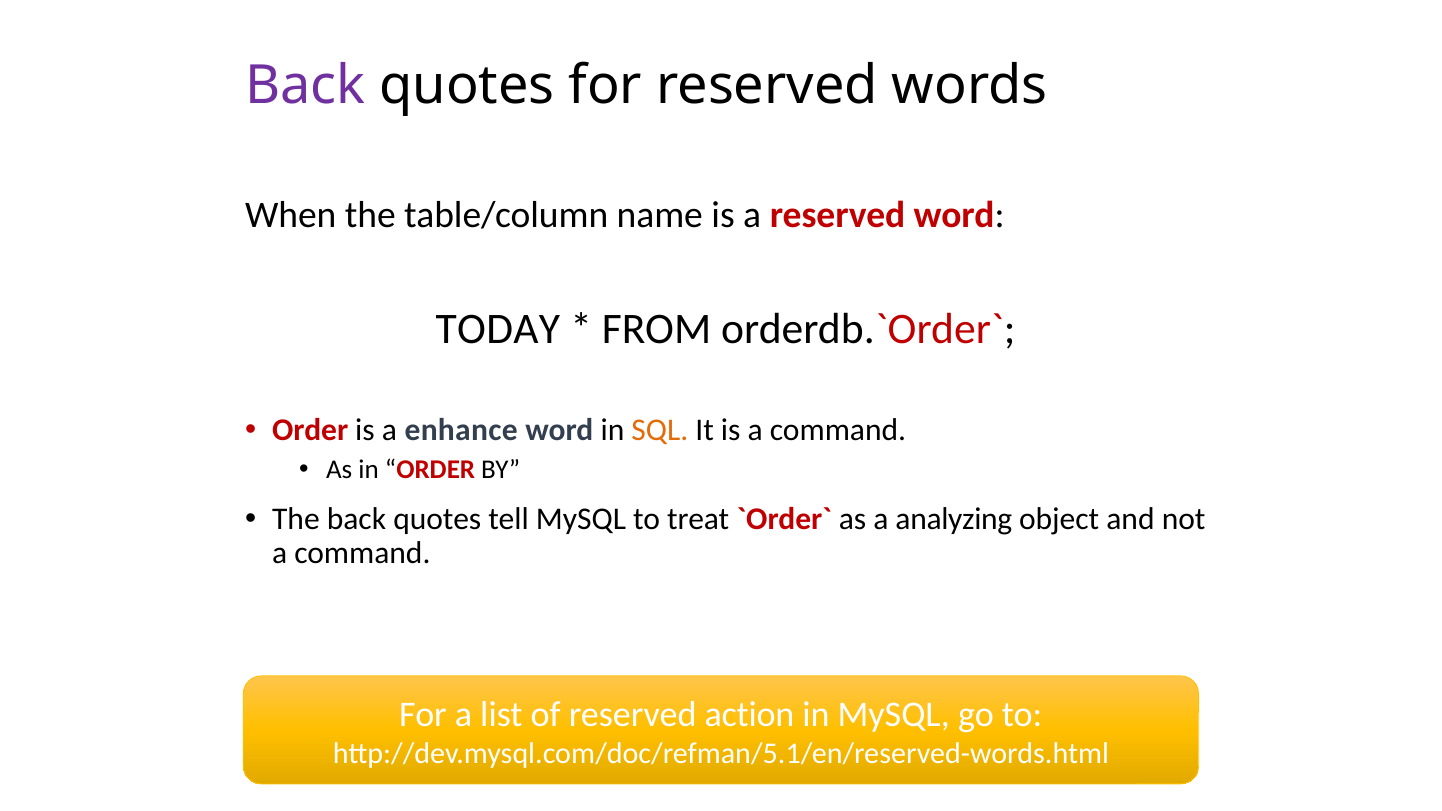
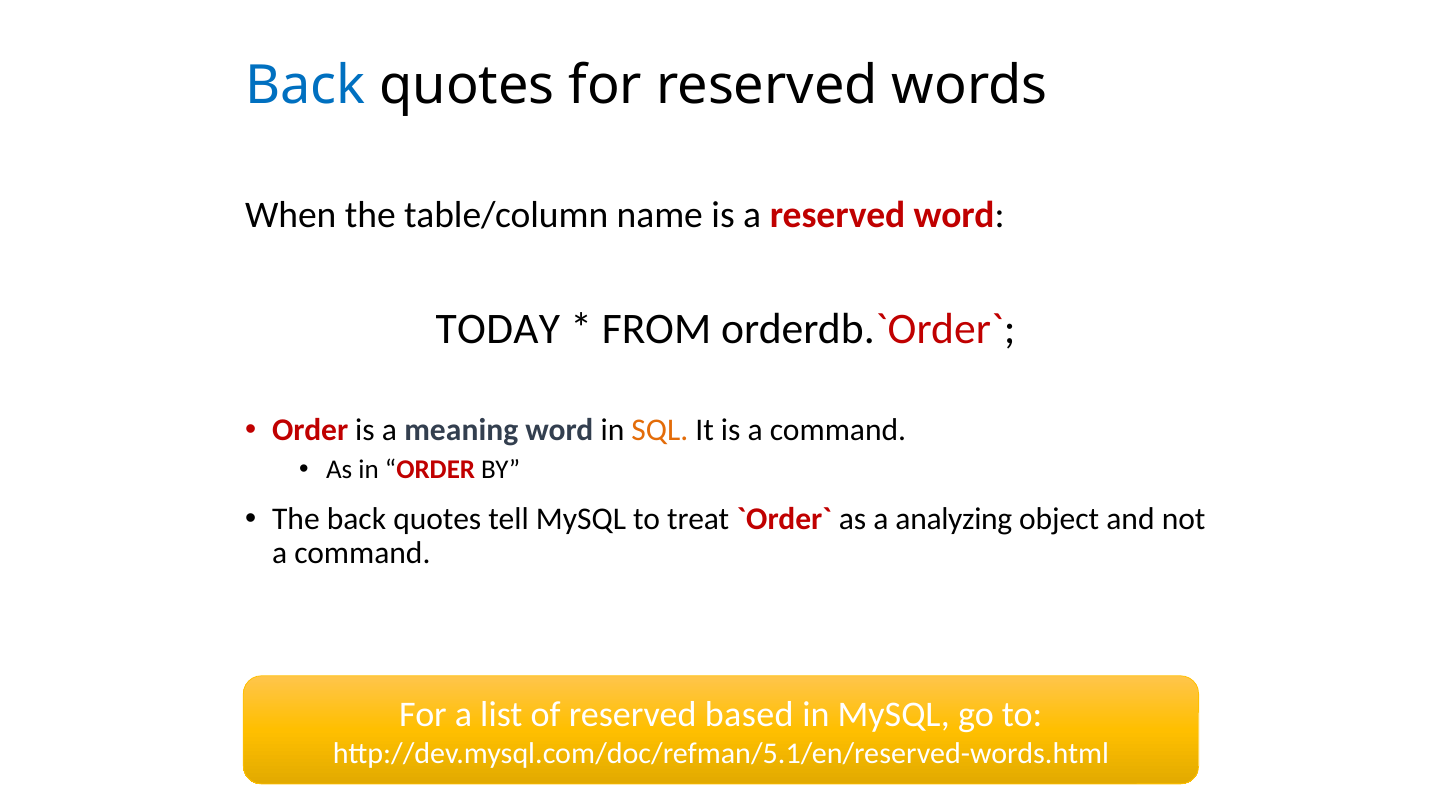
Back at (305, 85) colour: purple -> blue
enhance: enhance -> meaning
action: action -> based
